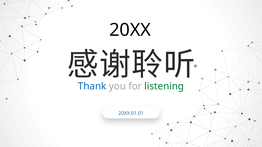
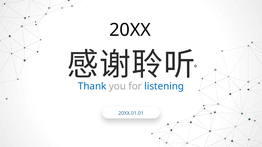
listening colour: green -> blue
